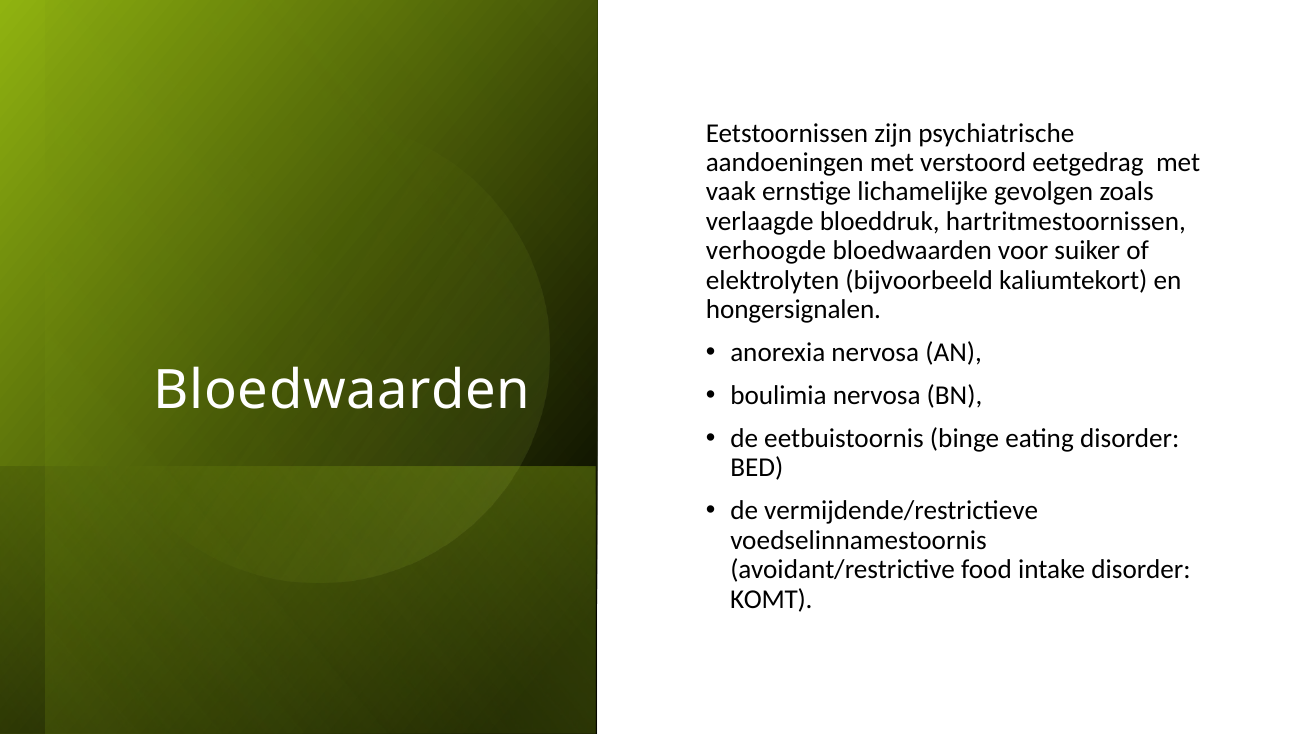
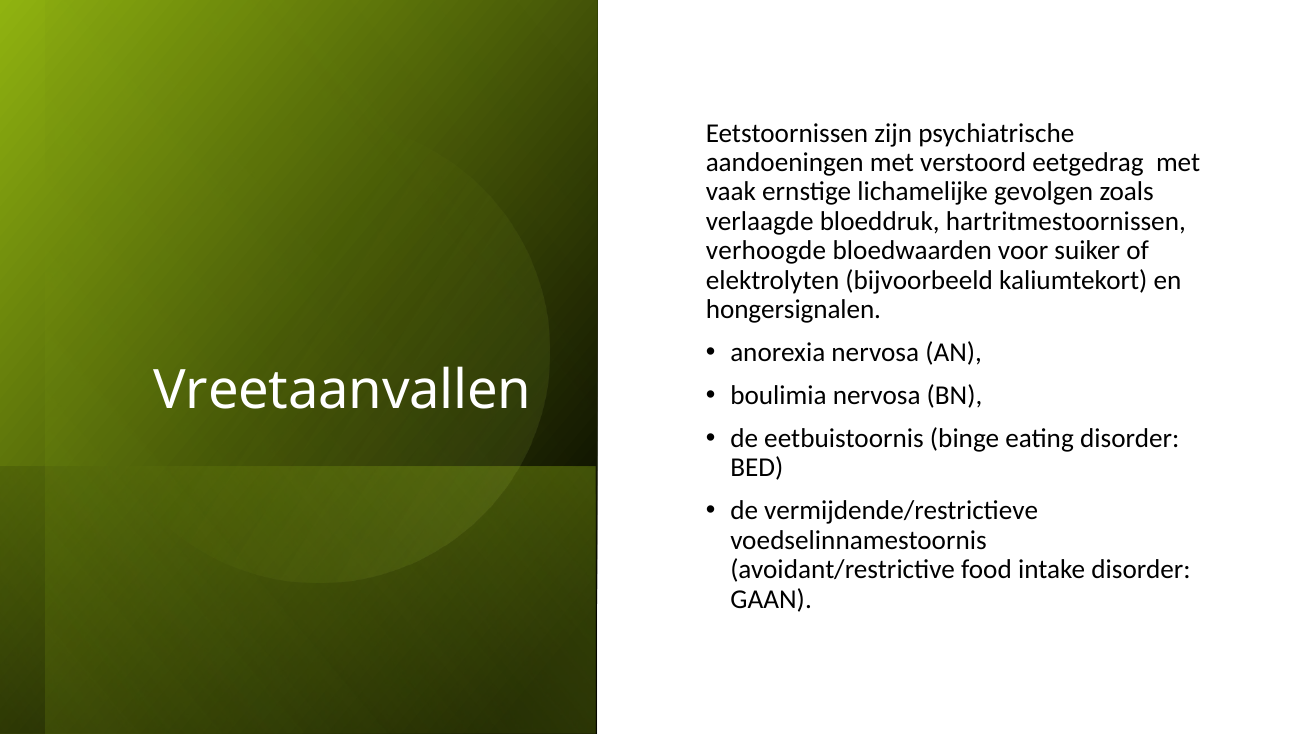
Bloedwaarden at (342, 391): Bloedwaarden -> Vreetaanvallen
KOMT: KOMT -> GAAN
